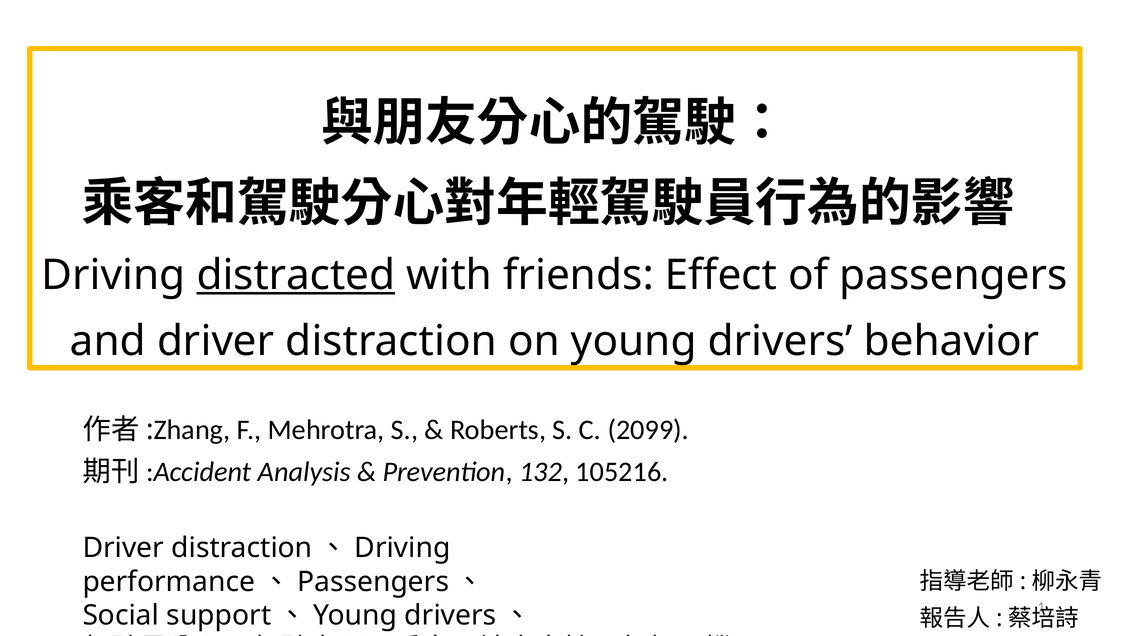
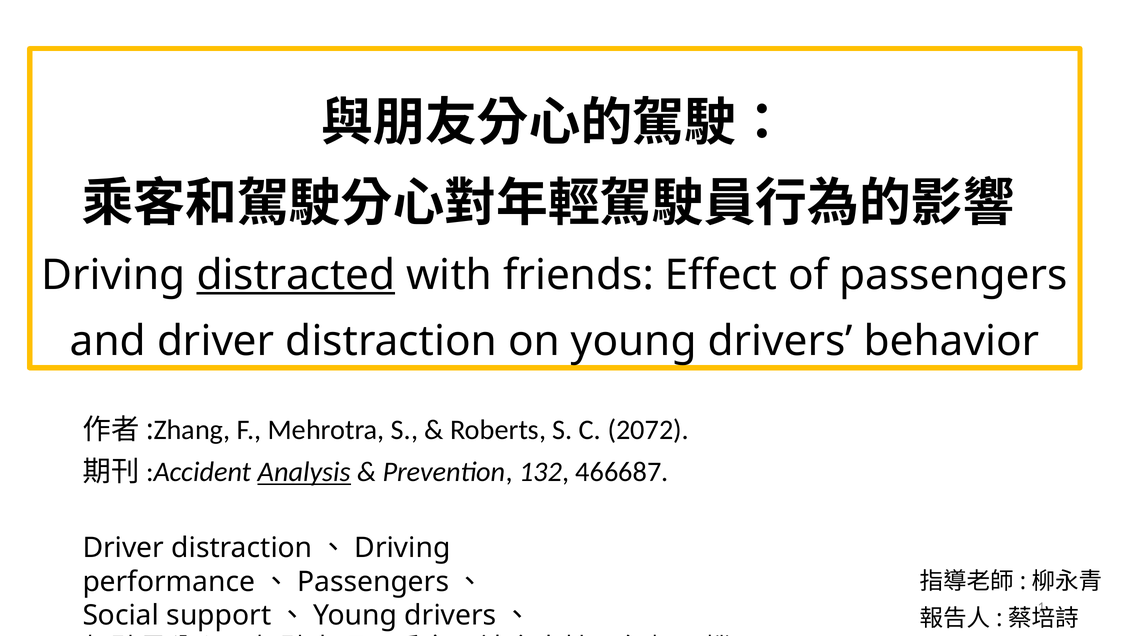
2099: 2099 -> 2072
Analysis underline: none -> present
105216: 105216 -> 466687
